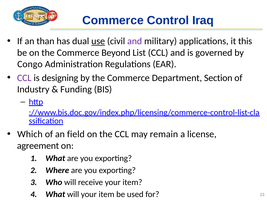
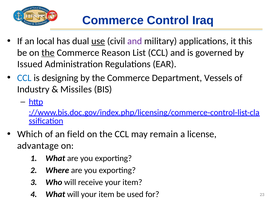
than: than -> local
the at (48, 53) underline: none -> present
Beyond: Beyond -> Reason
Congo: Congo -> Issued
CCL at (24, 78) colour: purple -> blue
Section: Section -> Vessels
Funding: Funding -> Missiles
agreement: agreement -> advantage
